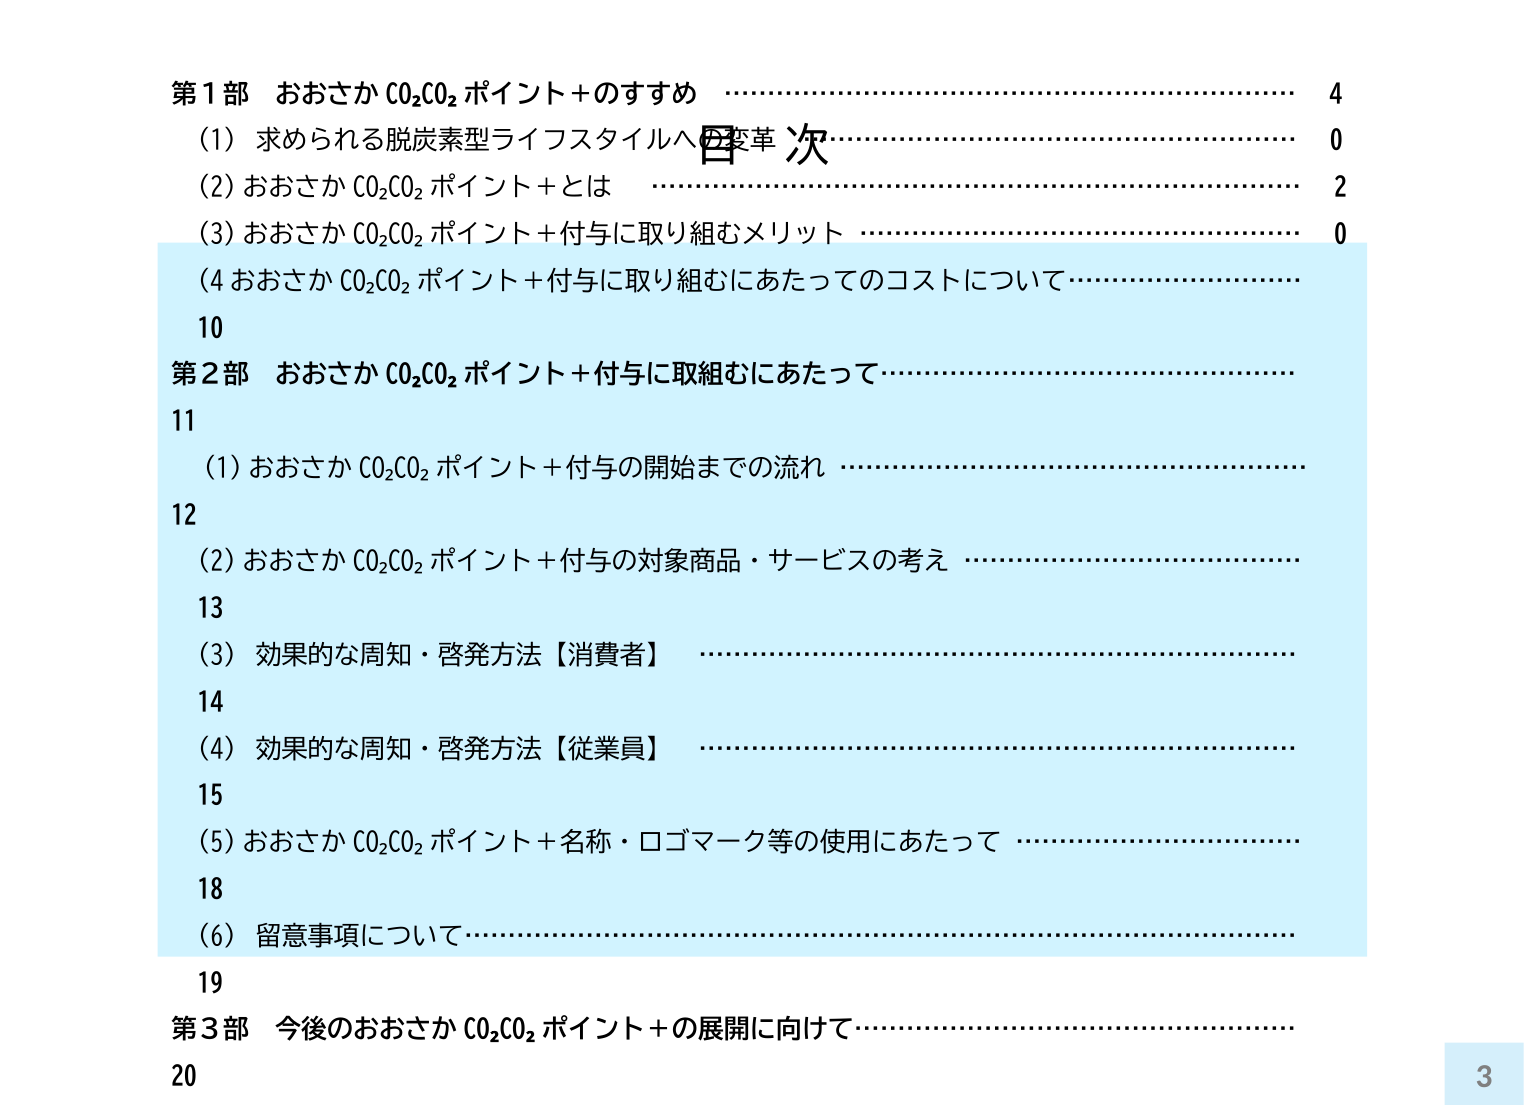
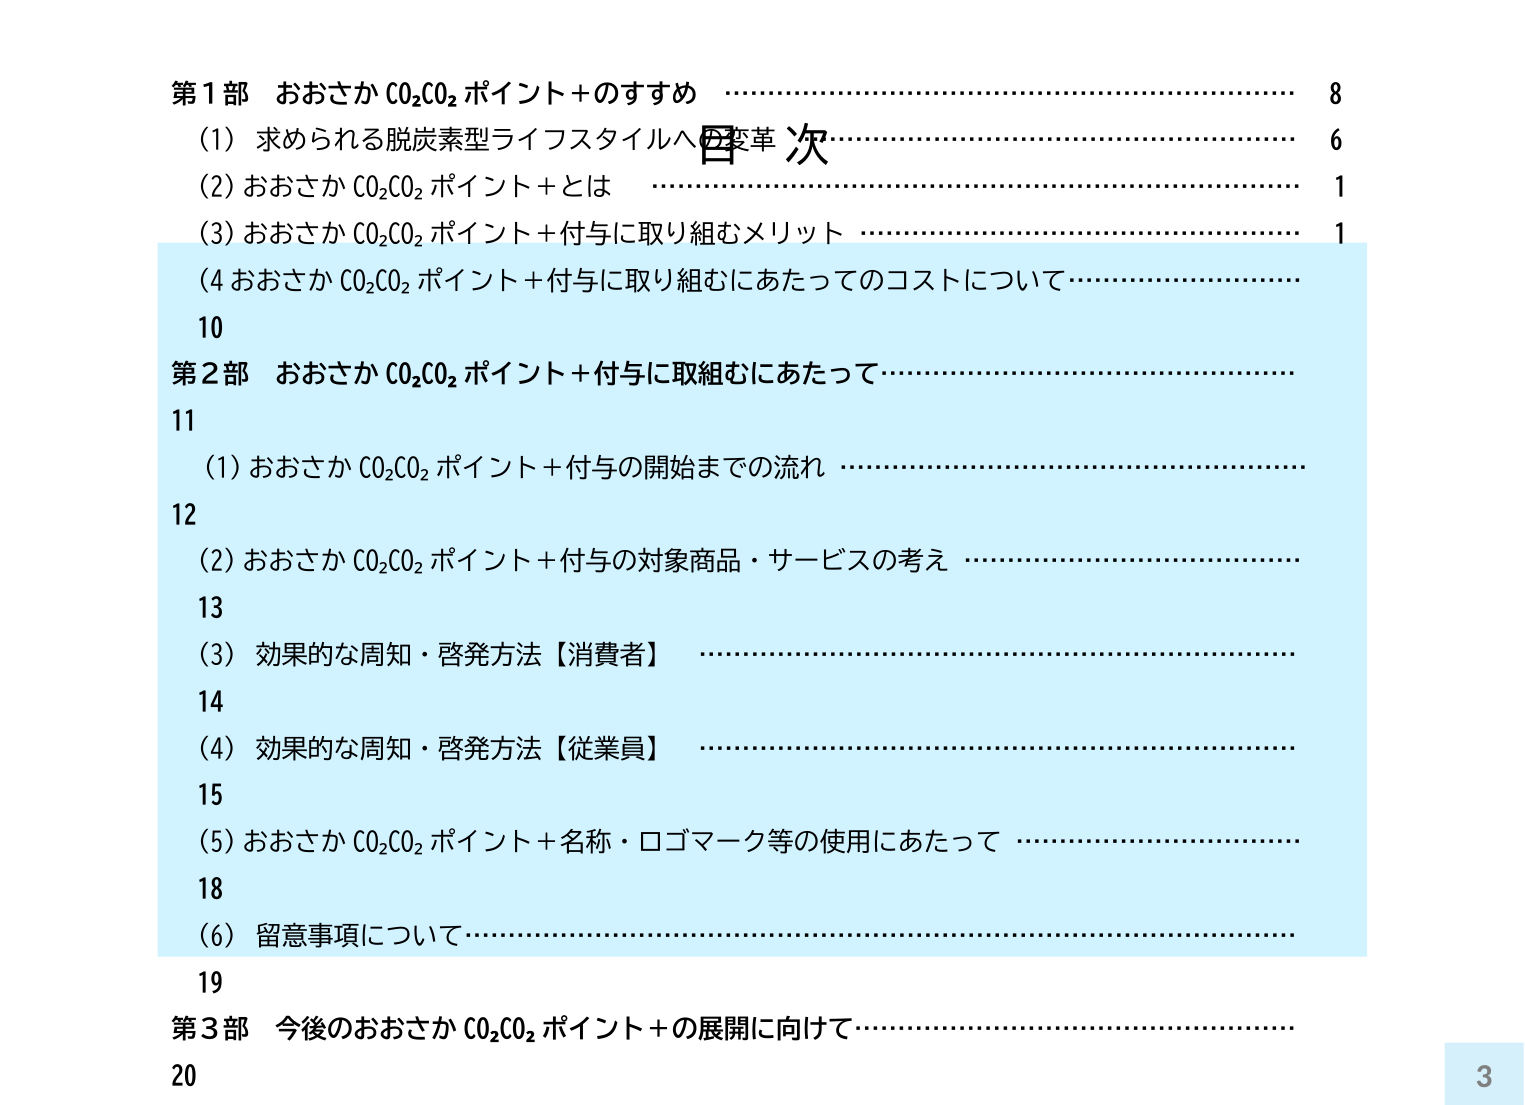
4 at (1336, 95): 4 -> 8
0 at (1336, 141): 0 -> 6
2 at (1341, 188): 2 -> 1
0 at (1341, 235): 0 -> 1
